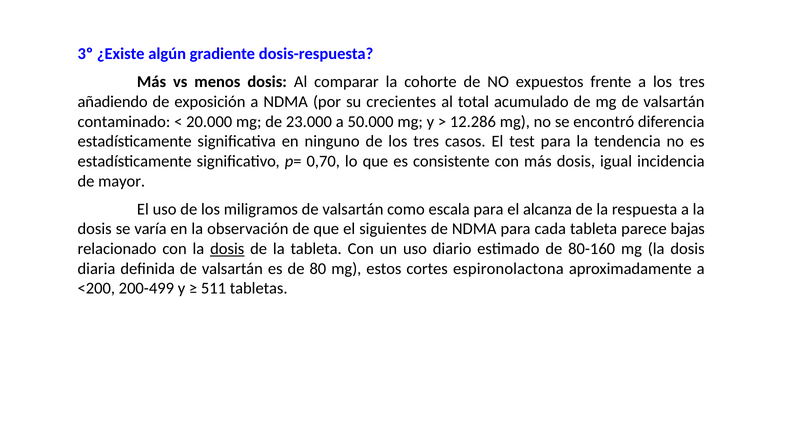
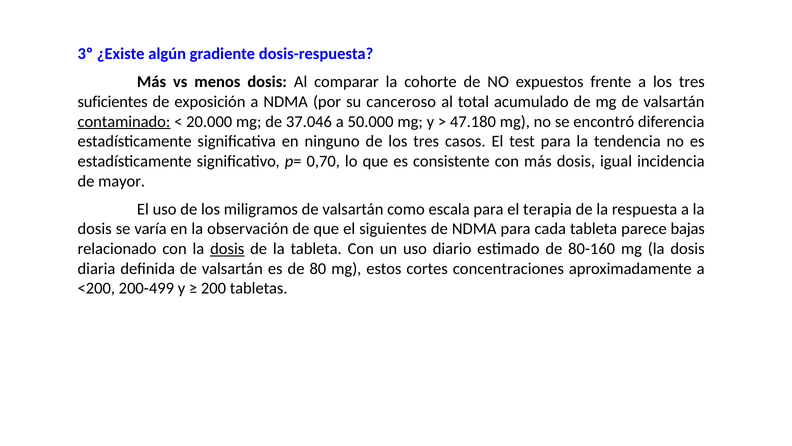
añadiendo: añadiendo -> suficientes
crecientes: crecientes -> canceroso
contaminado underline: none -> present
23.000: 23.000 -> 37.046
12.286: 12.286 -> 47.180
alcanza: alcanza -> terapia
espironolactona: espironolactona -> concentraciones
511: 511 -> 200
